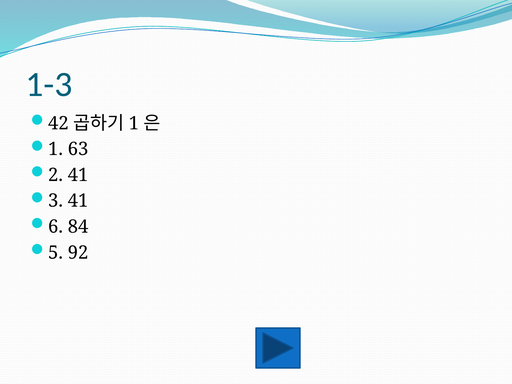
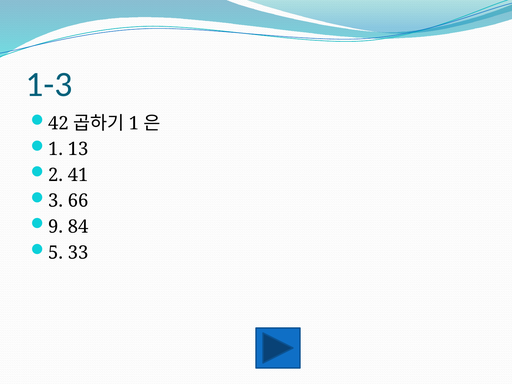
63: 63 -> 13
3 41: 41 -> 66
6: 6 -> 9
92: 92 -> 33
